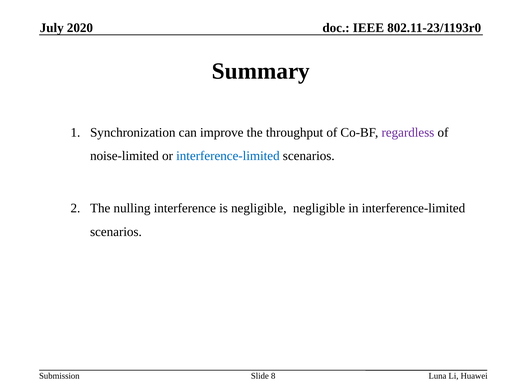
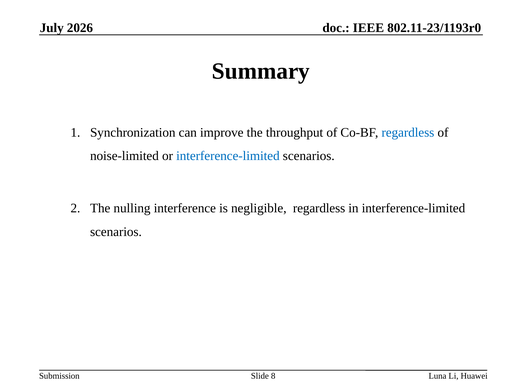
2020: 2020 -> 2026
regardless at (408, 132) colour: purple -> blue
negligible negligible: negligible -> regardless
